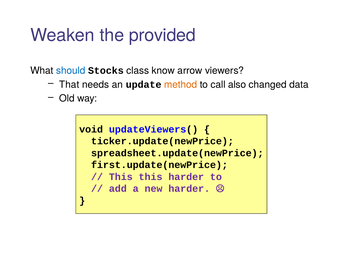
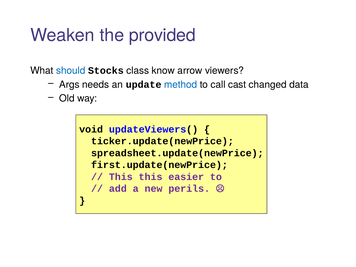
That: That -> Args
method colour: orange -> blue
also: also -> cast
this harder: harder -> easier
new harder: harder -> perils
